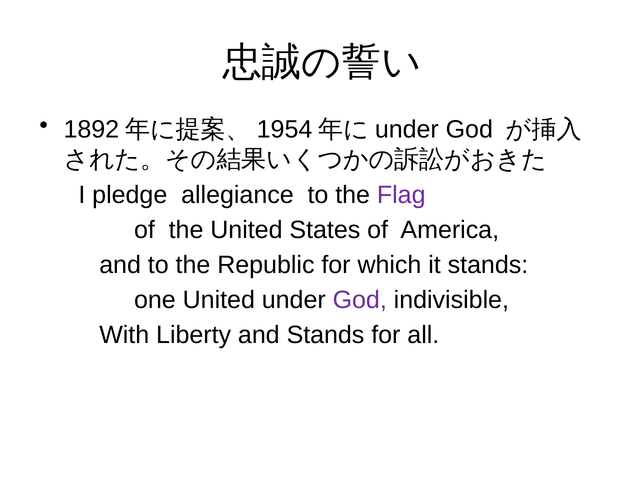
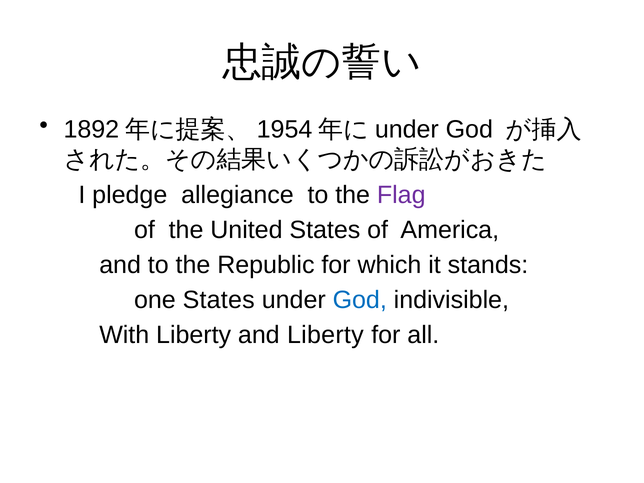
one United: United -> States
God at (360, 300) colour: purple -> blue
and Stands: Stands -> Liberty
